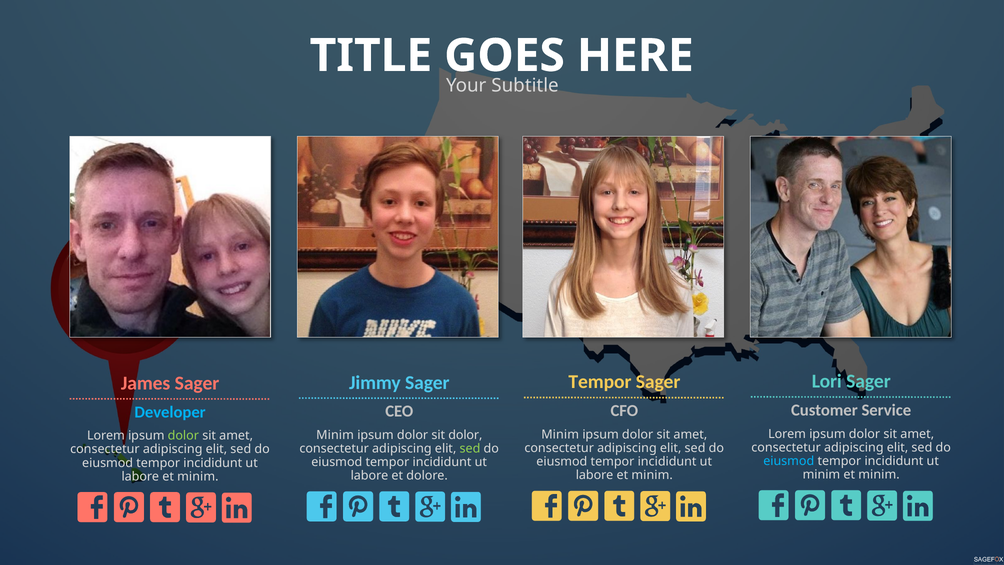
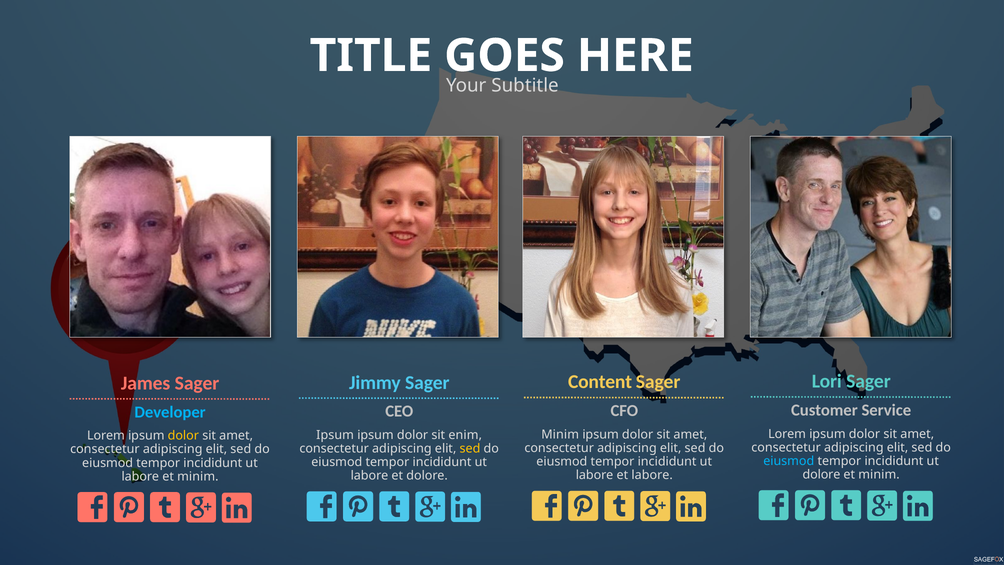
Tempor at (600, 382): Tempor -> Content
Minim at (335, 435): Minim -> Ipsum
sit dolor: dolor -> enim
dolor at (183, 436) colour: light green -> yellow
sed at (470, 448) colour: light green -> yellow
minim at (821, 474): minim -> dolore
minim at (652, 475): minim -> labore
